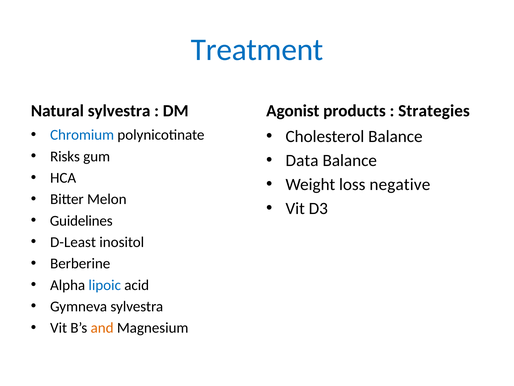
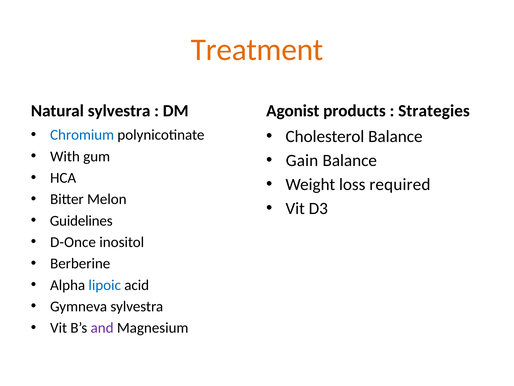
Treatment colour: blue -> orange
Risks: Risks -> With
Data: Data -> Gain
negative: negative -> required
D-Least: D-Least -> D-Once
and colour: orange -> purple
